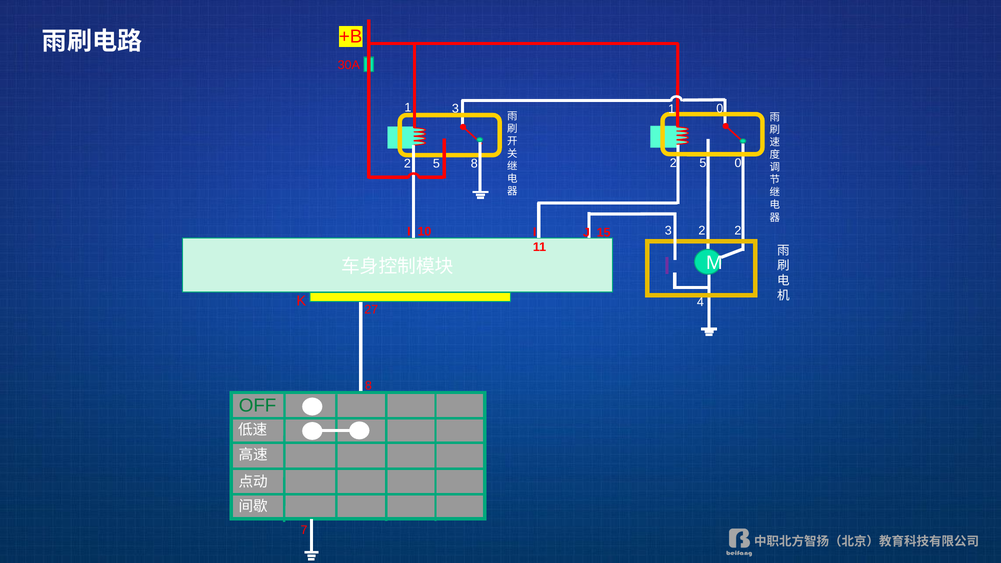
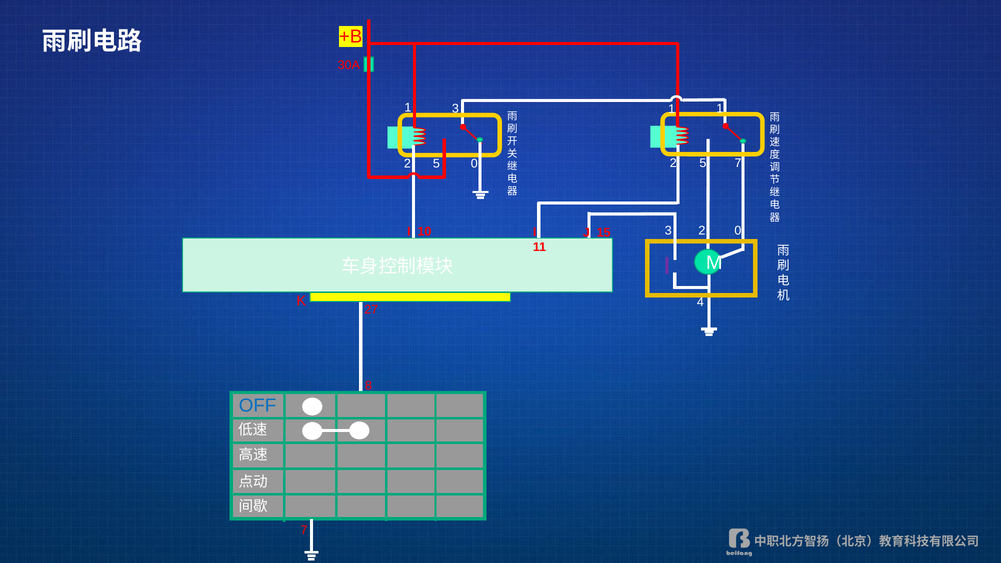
1 0: 0 -> 1
2 0: 0 -> 7
8 at (474, 164): 8 -> 0
3 2 2: 2 -> 0
OFF colour: green -> blue
